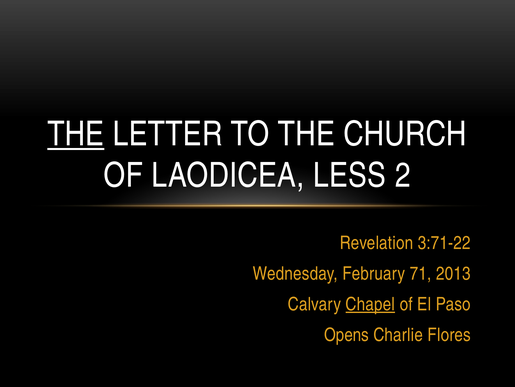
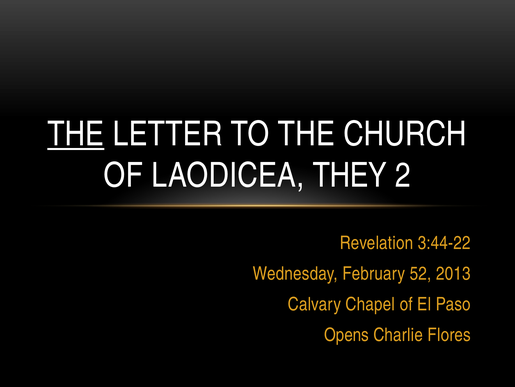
LESS: LESS -> THEY
3:71-22: 3:71-22 -> 3:44-22
71: 71 -> 52
Chapel underline: present -> none
